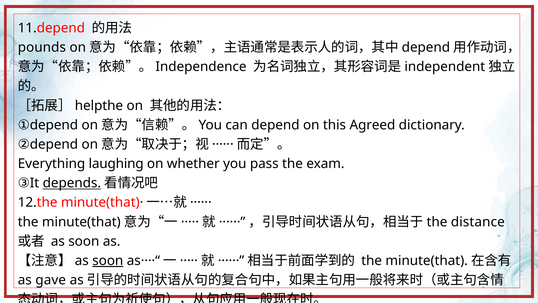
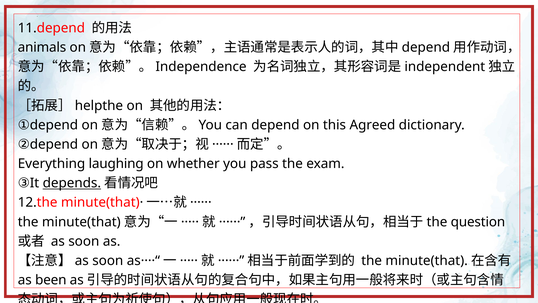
pounds: pounds -> animals
distance: distance -> question
soon at (108, 260) underline: present -> none
gave: gave -> been
